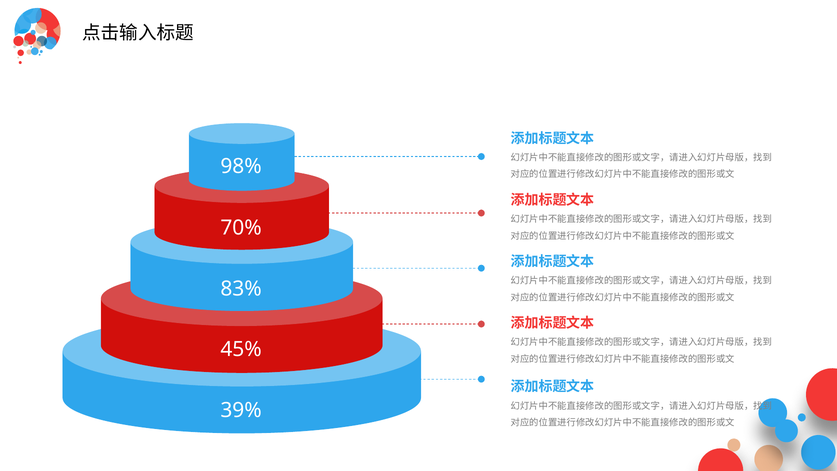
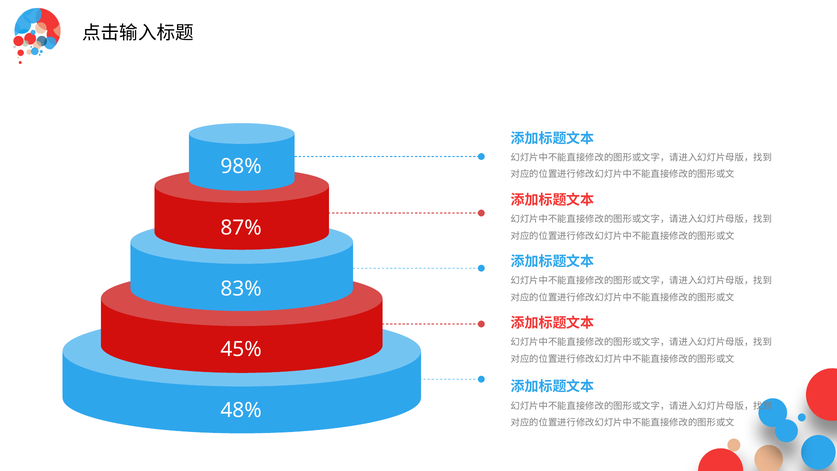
70%: 70% -> 87%
39%: 39% -> 48%
